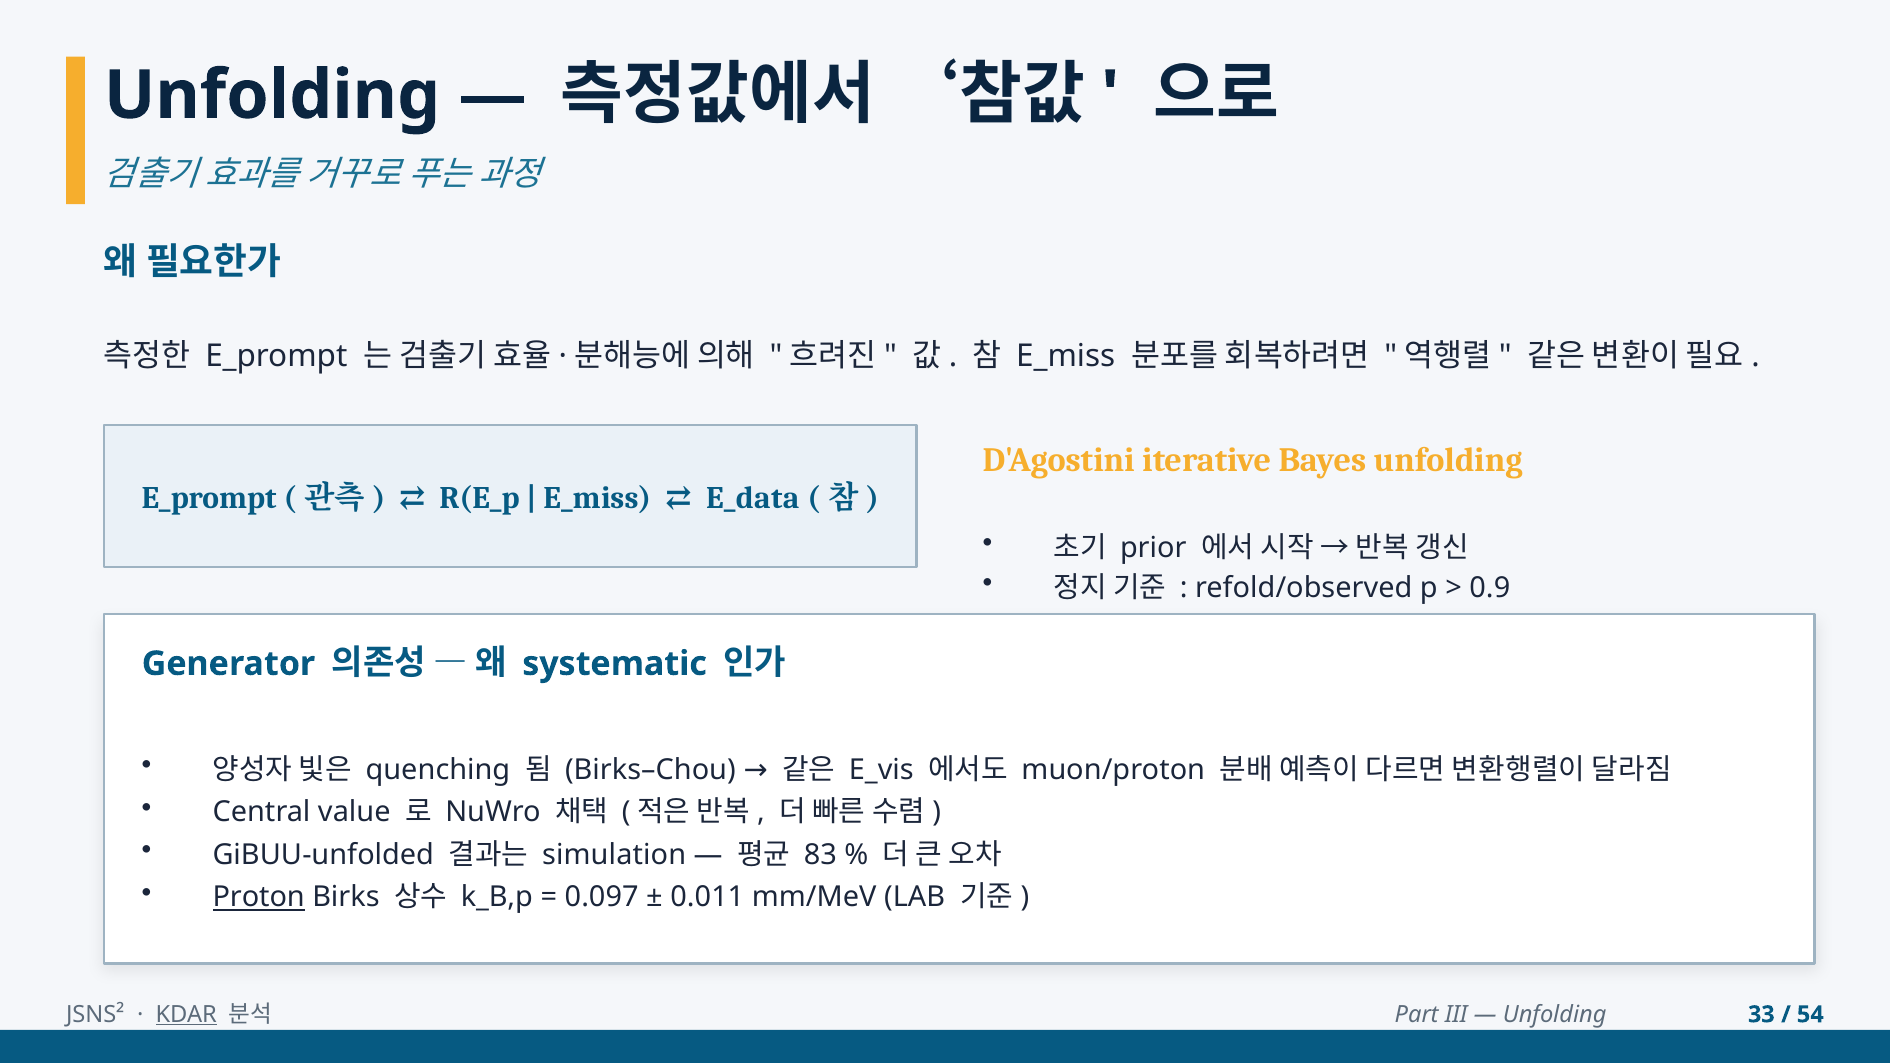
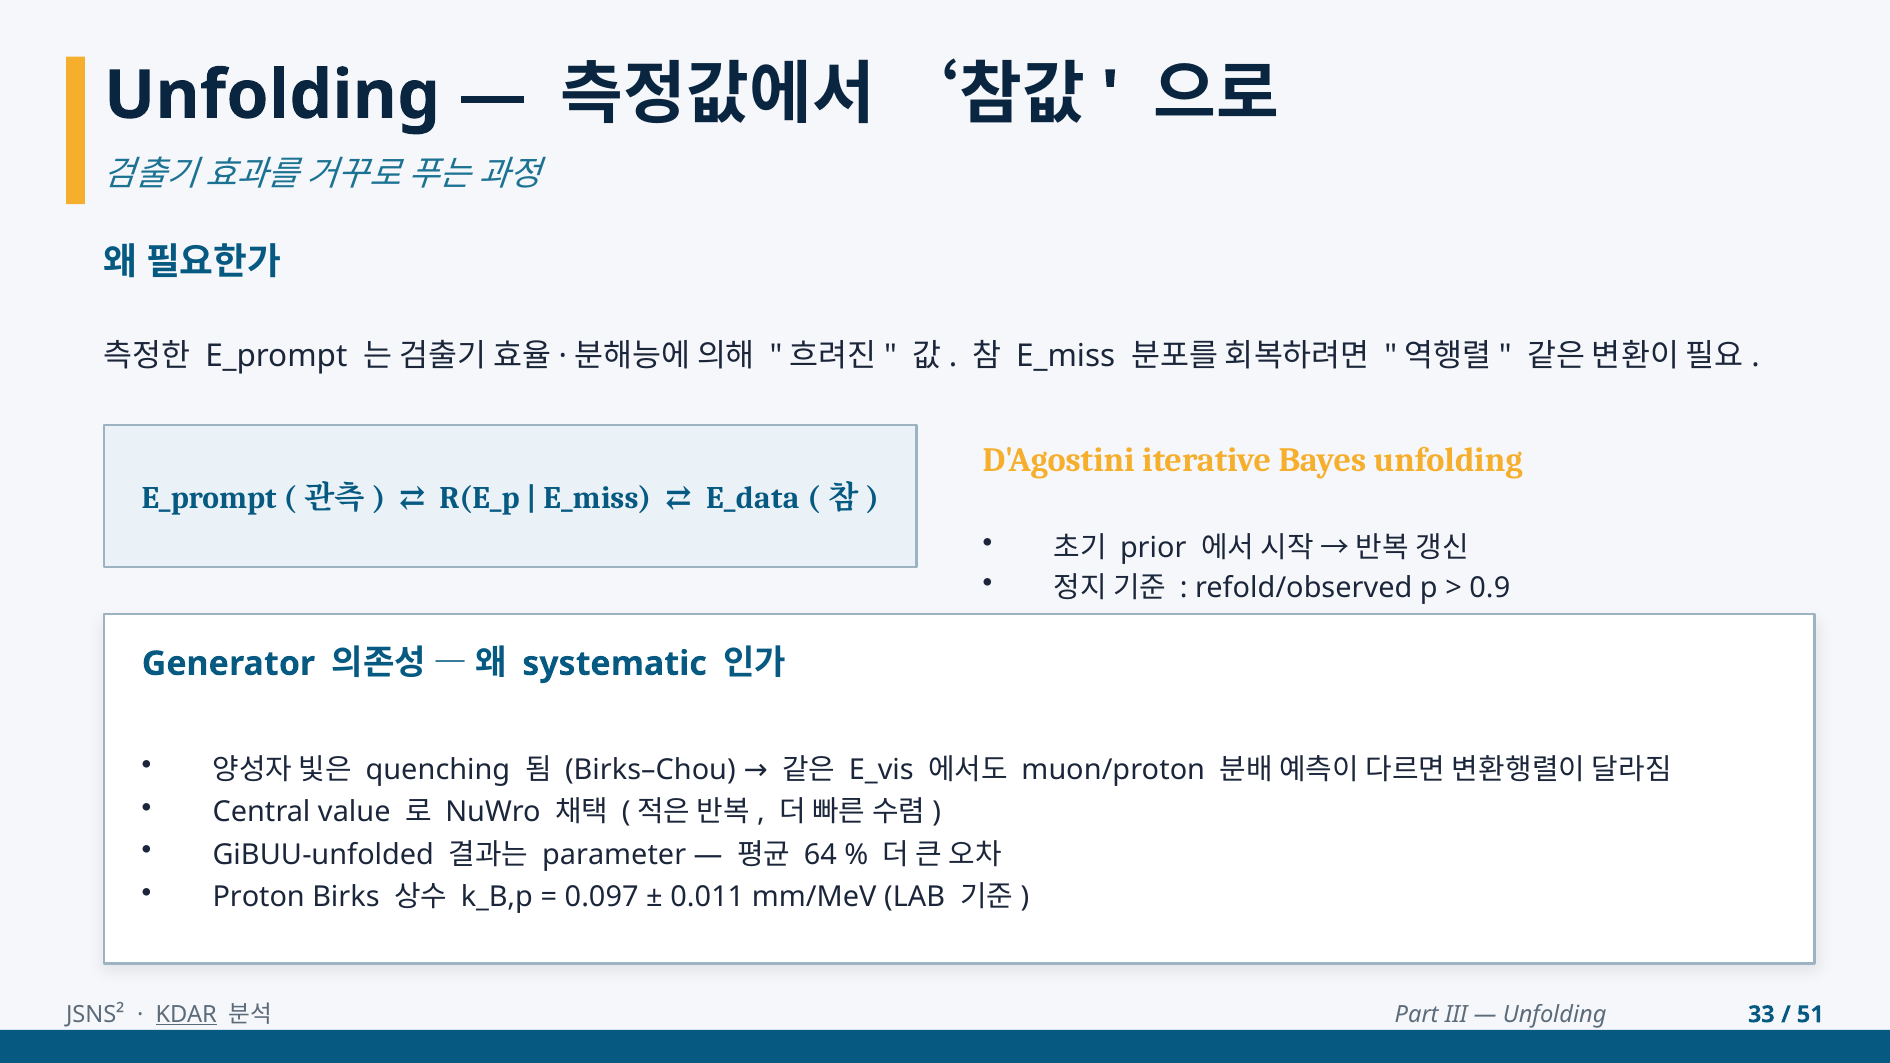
simulation: simulation -> parameter
83: 83 -> 64
Proton underline: present -> none
54: 54 -> 51
